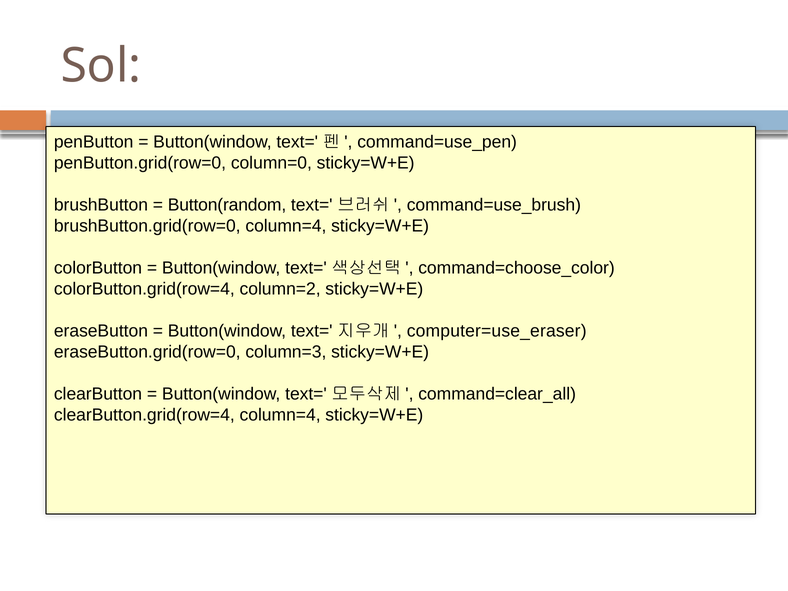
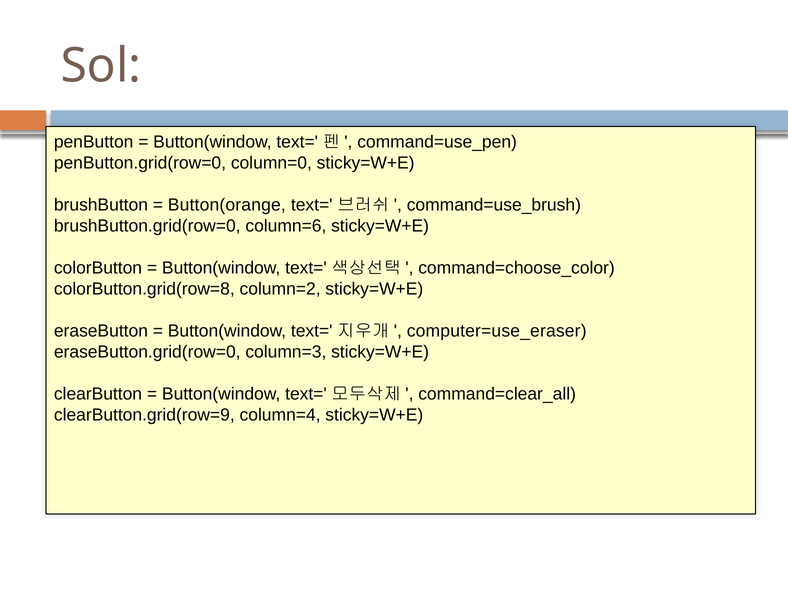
Button(random: Button(random -> Button(orange
brushButton.grid(row=0 column=4: column=4 -> column=6
colorButton.grid(row=4: colorButton.grid(row=4 -> colorButton.grid(row=8
clearButton.grid(row=4: clearButton.grid(row=4 -> clearButton.grid(row=9
